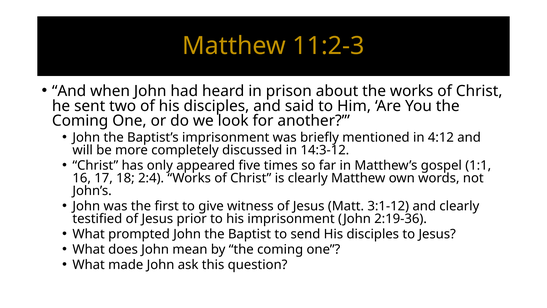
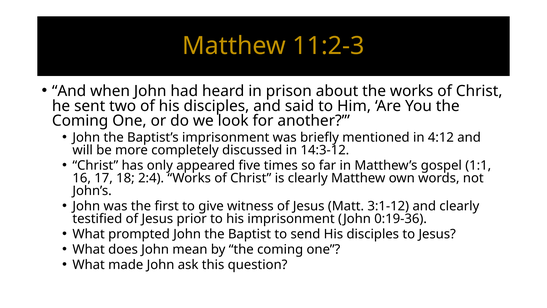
2:19-36: 2:19-36 -> 0:19-36
